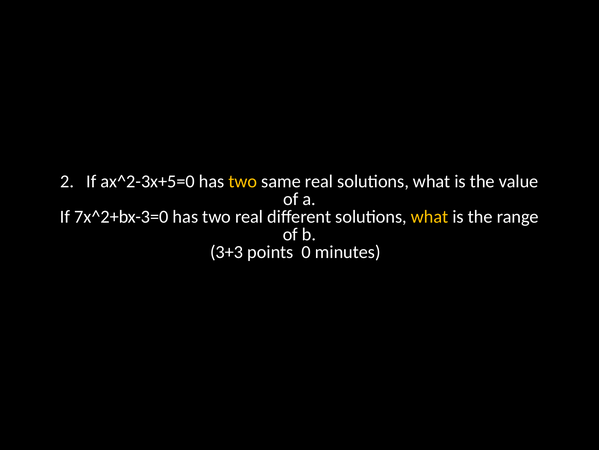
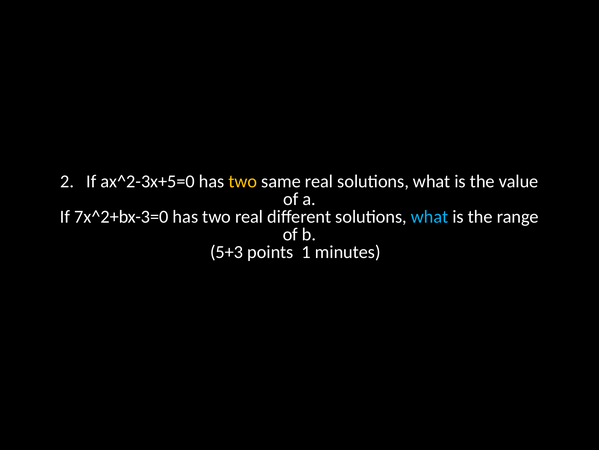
what at (430, 216) colour: yellow -> light blue
3+3: 3+3 -> 5+3
0: 0 -> 1
